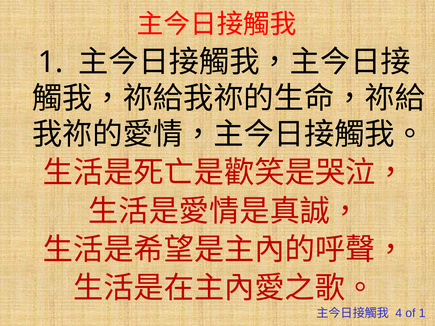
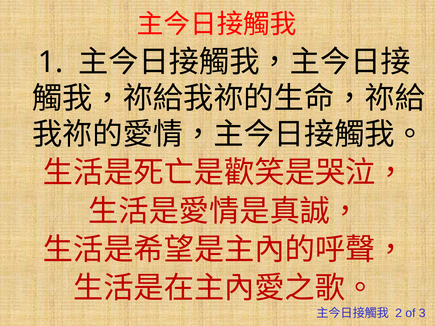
4: 4 -> 2
of 1: 1 -> 3
